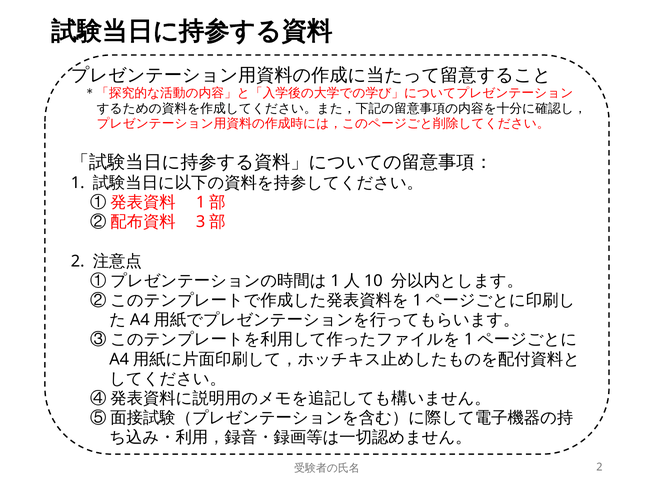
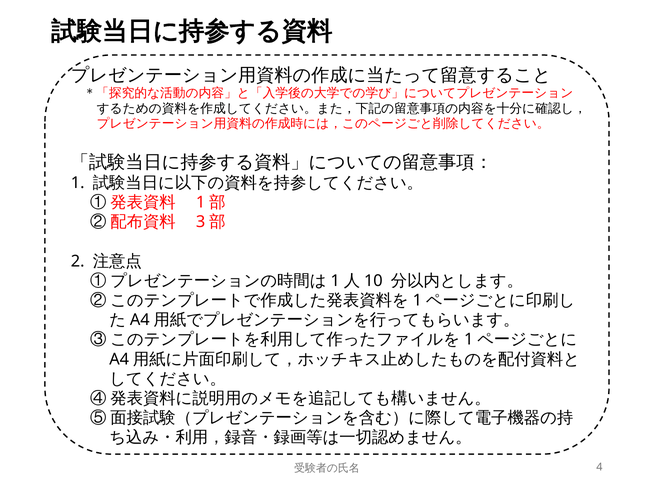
2 at (599, 468): 2 -> 4
